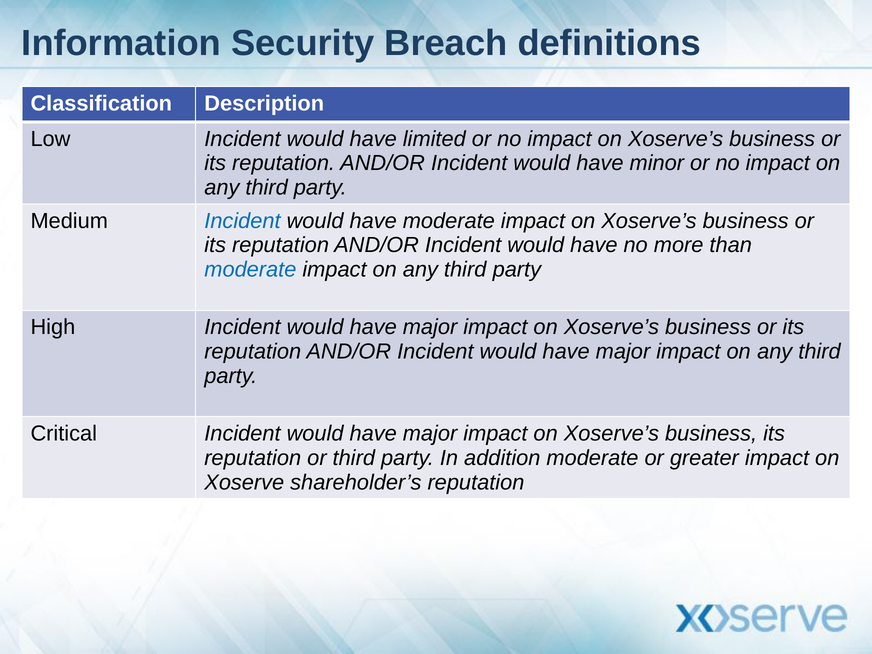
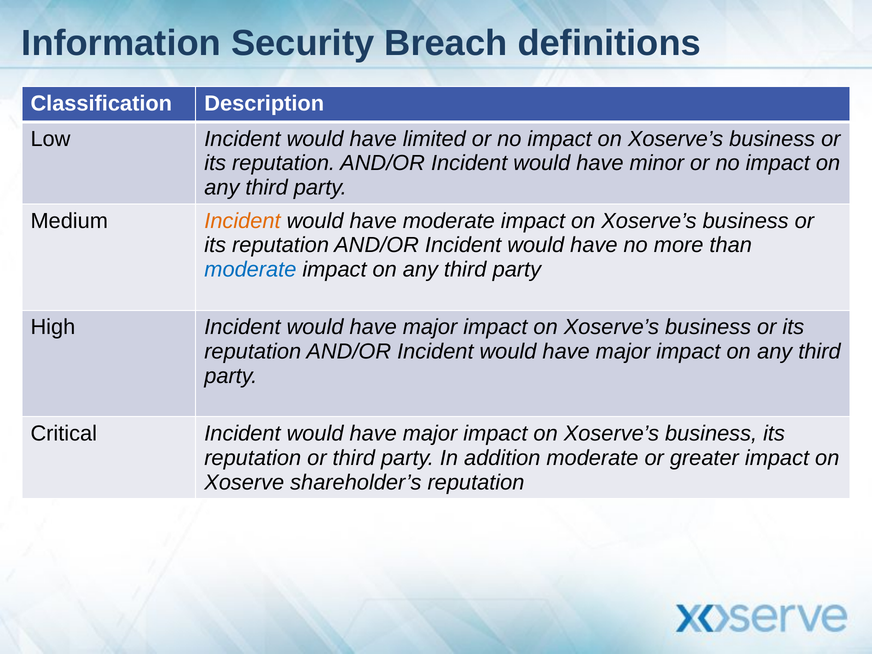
Incident at (242, 221) colour: blue -> orange
